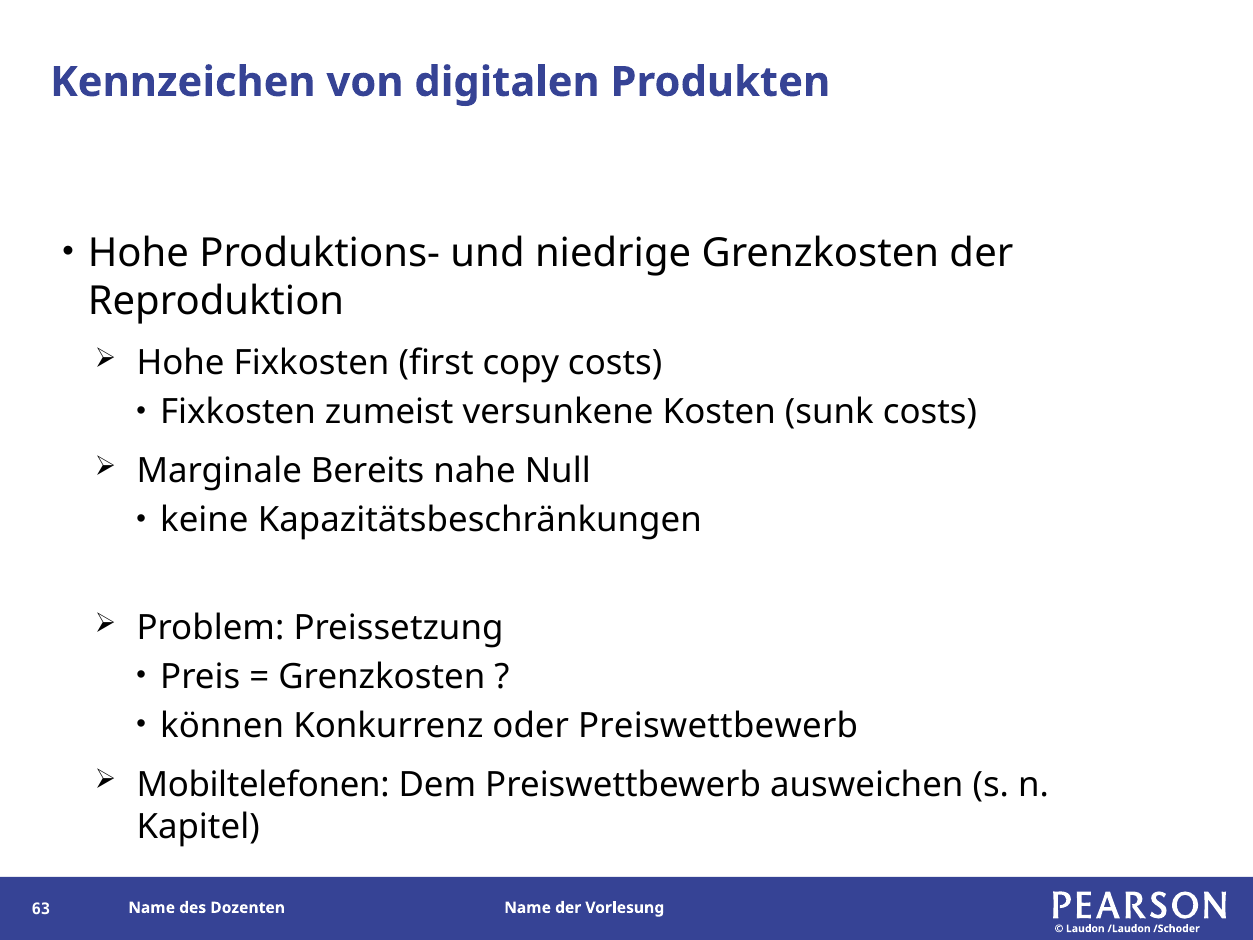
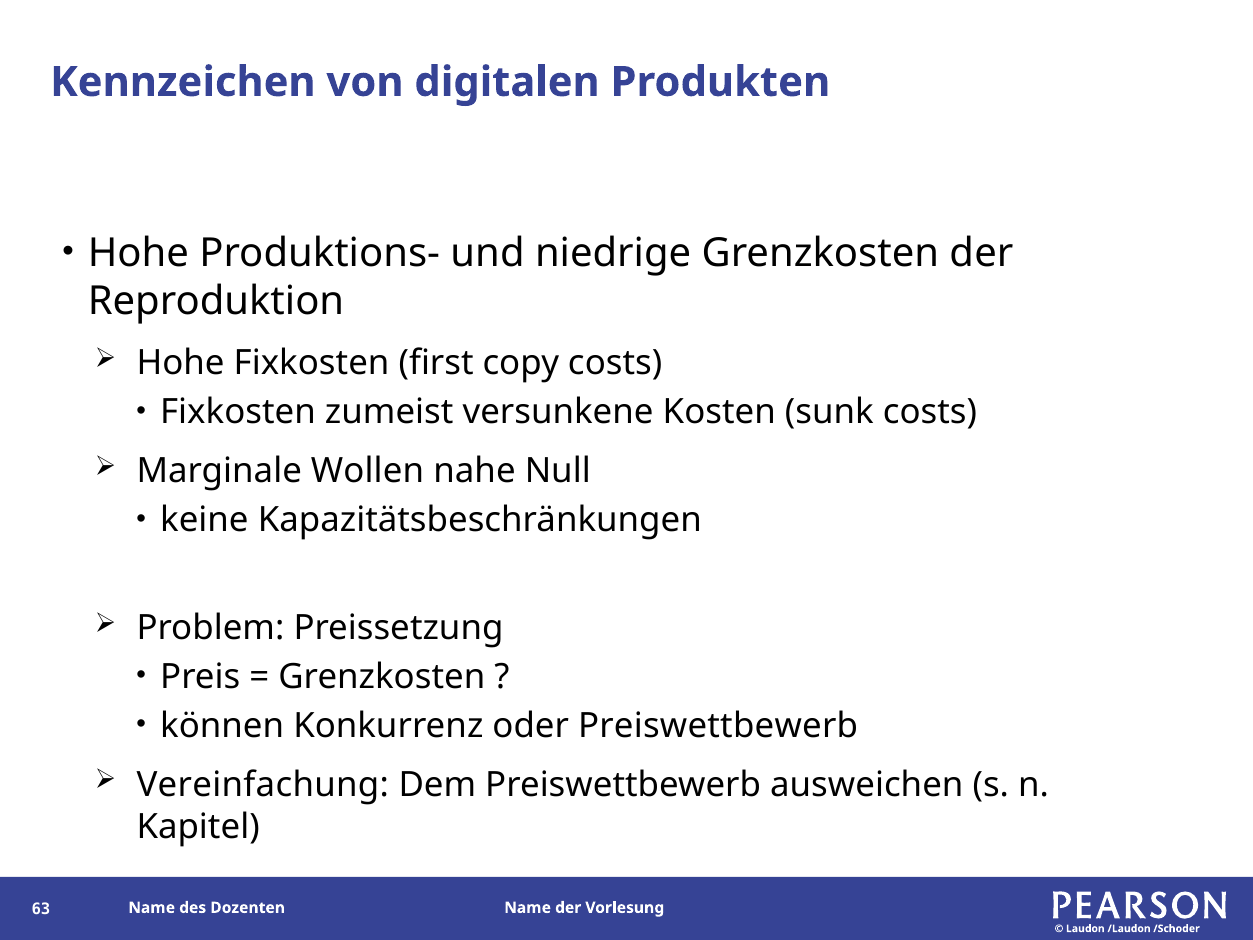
Bereits: Bereits -> Wollen
Mobiltelefonen: Mobiltelefonen -> Vereinfachung
